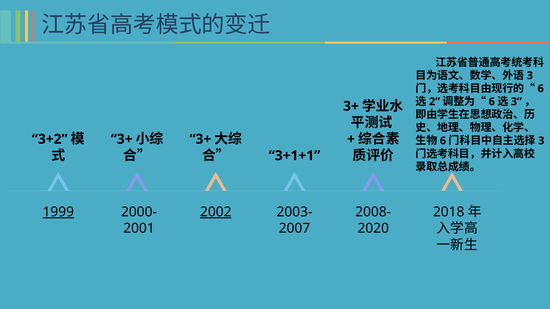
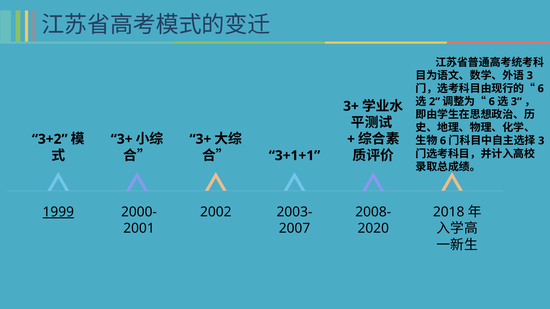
2002 underline: present -> none
